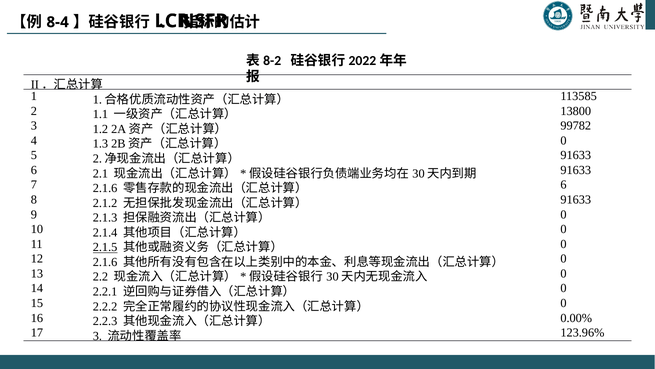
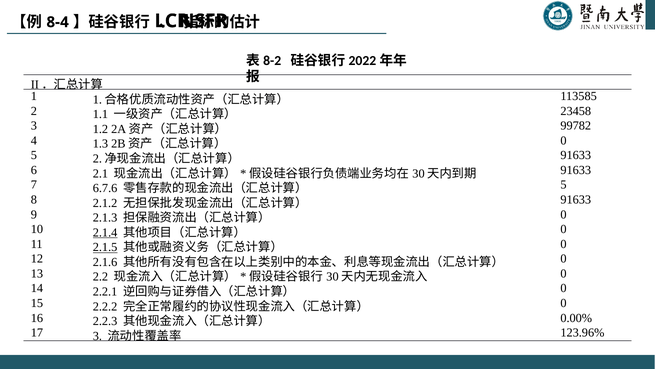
13800: 13800 -> 23458
7 2.1.6: 2.1.6 -> 6.7.6
6 at (563, 185): 6 -> 5
2.1.4 underline: none -> present
